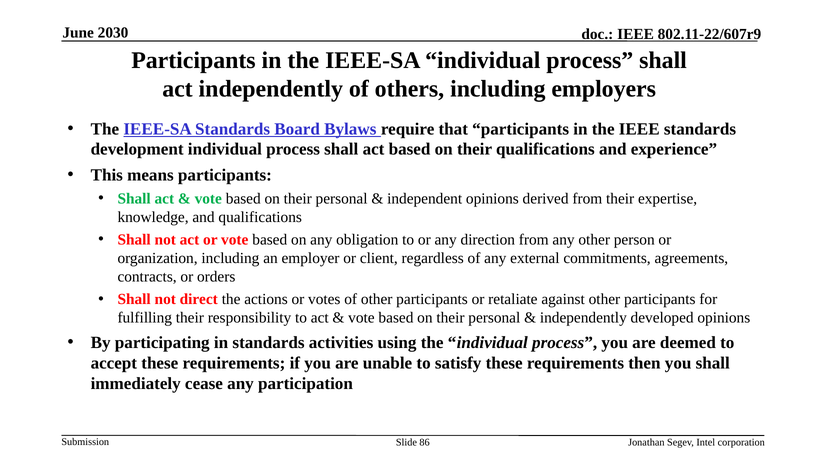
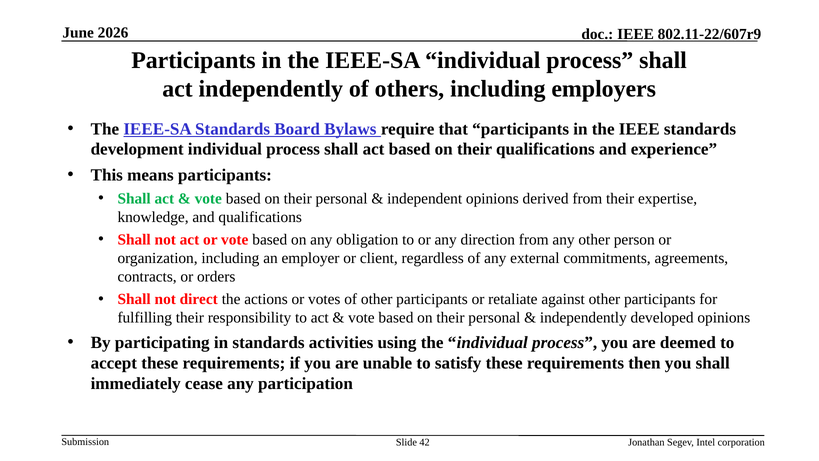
2030: 2030 -> 2026
86: 86 -> 42
